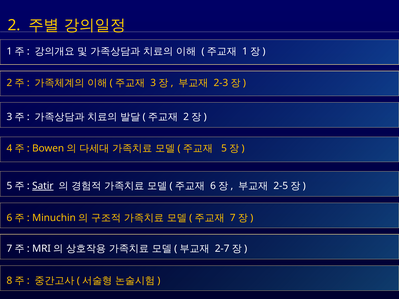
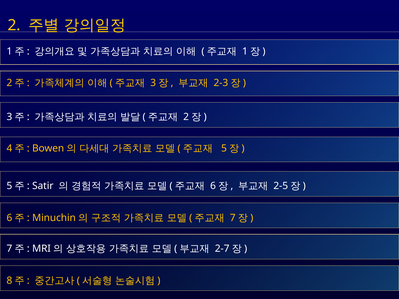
Satir underline: present -> none
